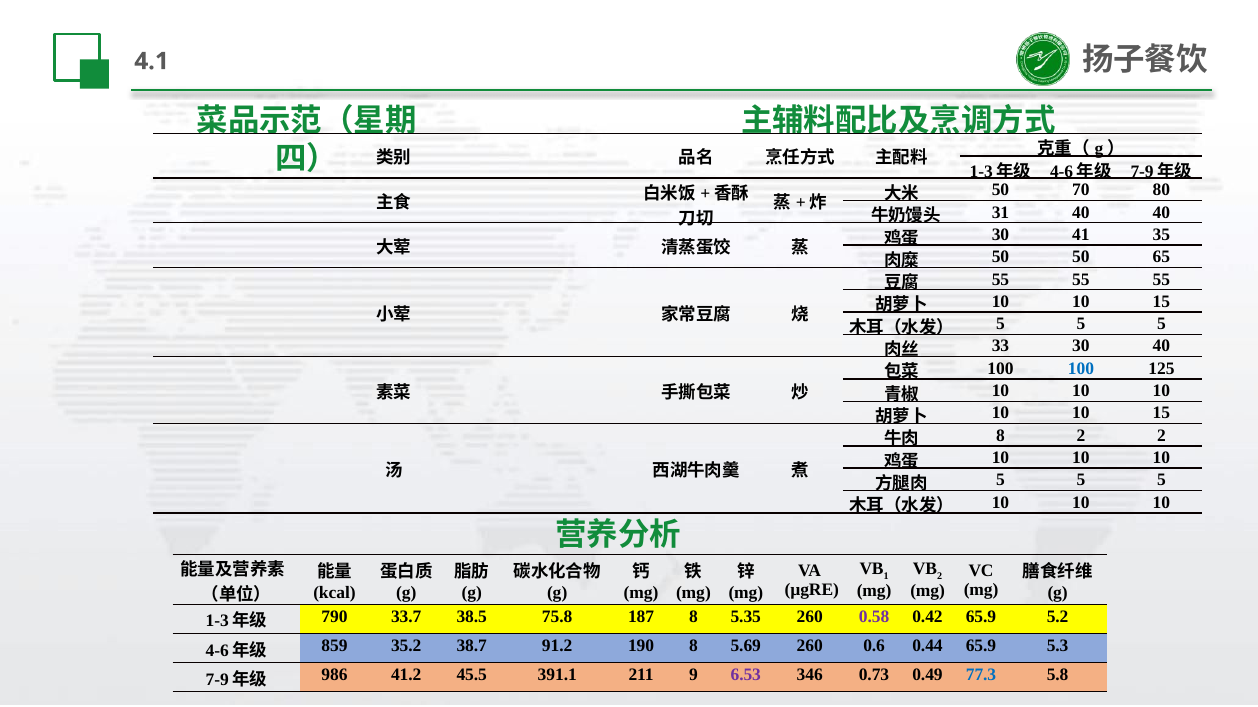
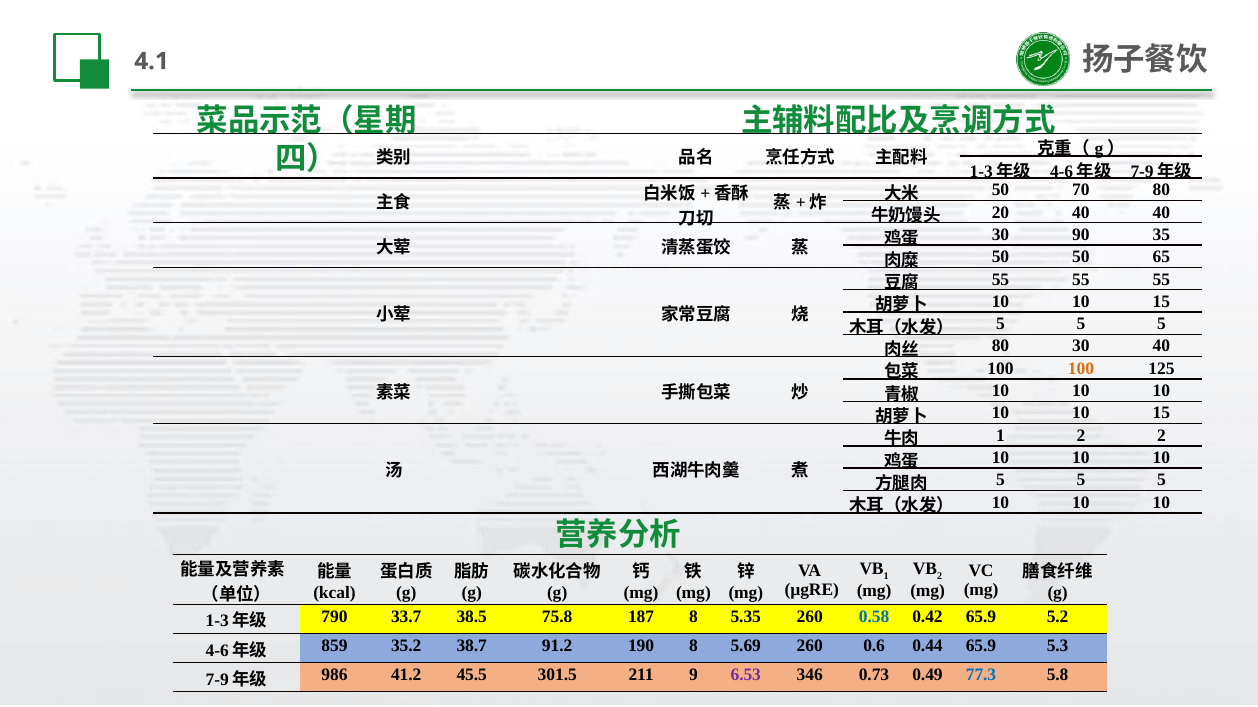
31: 31 -> 20
41: 41 -> 90
33 at (1001, 347): 33 -> 80
100 at (1081, 369) colour: blue -> orange
8 at (1001, 436): 8 -> 1
0.58 colour: purple -> blue
391.1: 391.1 -> 301.5
